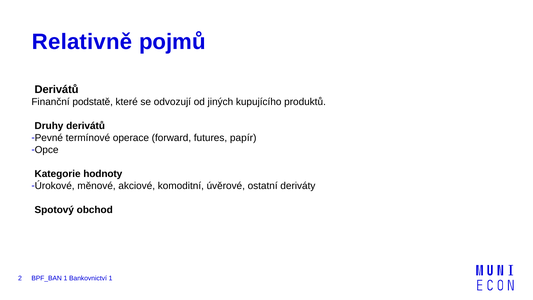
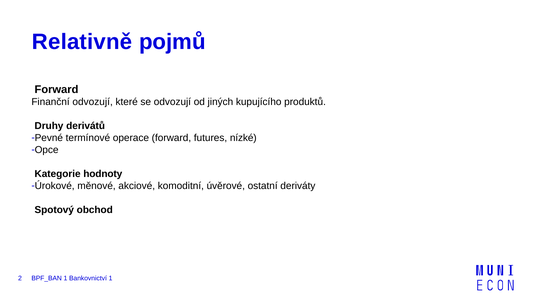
Derivátů at (57, 89): Derivátů -> Forward
Finanční podstatě: podstatě -> odvozují
papír: papír -> nízké
